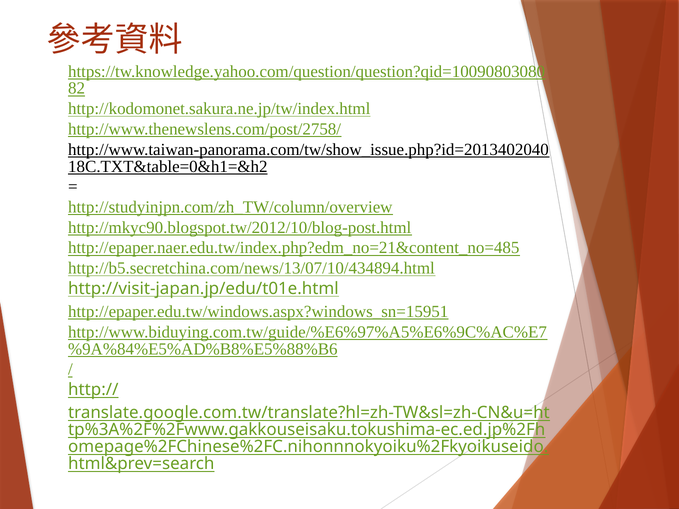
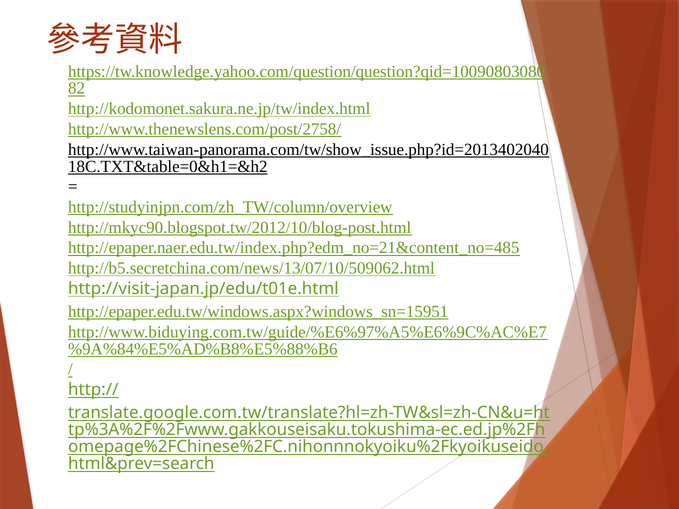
http://b5.secretchina.com/news/13/07/10/434894.html: http://b5.secretchina.com/news/13/07/10/434894.html -> http://b5.secretchina.com/news/13/07/10/509062.html
